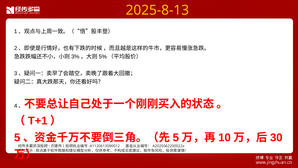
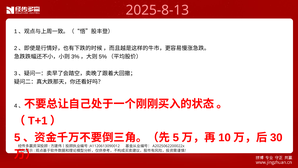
2025-8-13 colour: yellow -> pink
